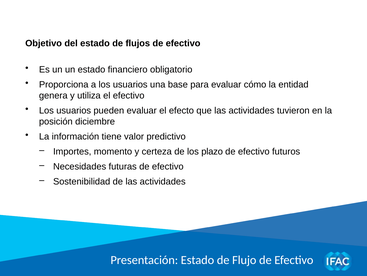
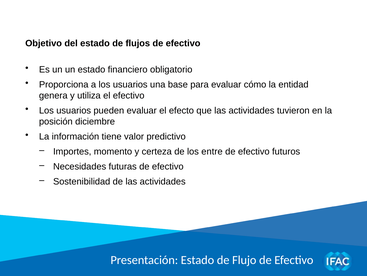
plazo: plazo -> entre
